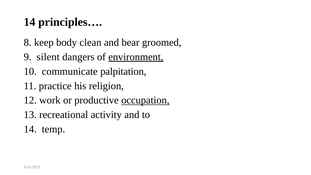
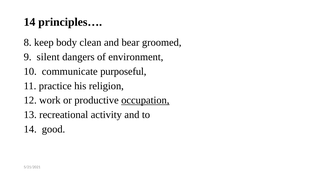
environment underline: present -> none
palpitation: palpitation -> purposeful
temp: temp -> good
